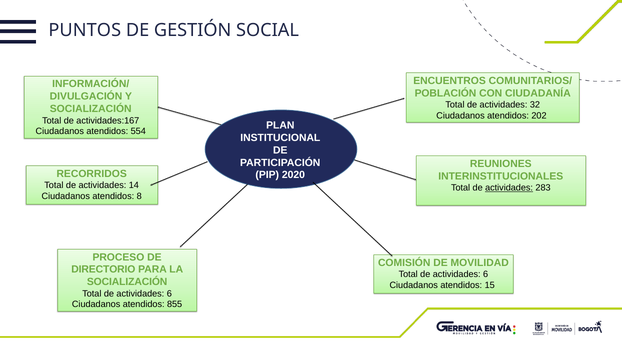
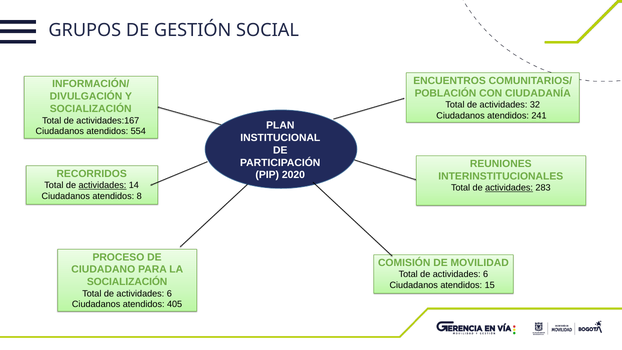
PUNTOS: PUNTOS -> GRUPOS
202: 202 -> 241
actividades at (102, 185) underline: none -> present
DIRECTORIO: DIRECTORIO -> CIUDADANO
855: 855 -> 405
